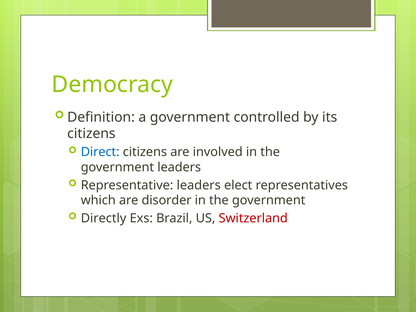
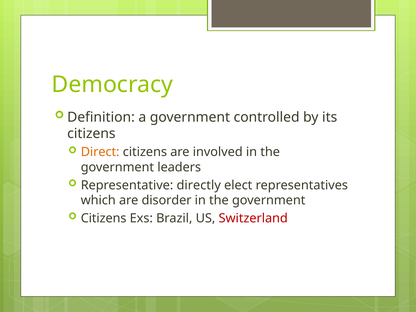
Direct colour: blue -> orange
Representative leaders: leaders -> directly
Directly at (104, 218): Directly -> Citizens
